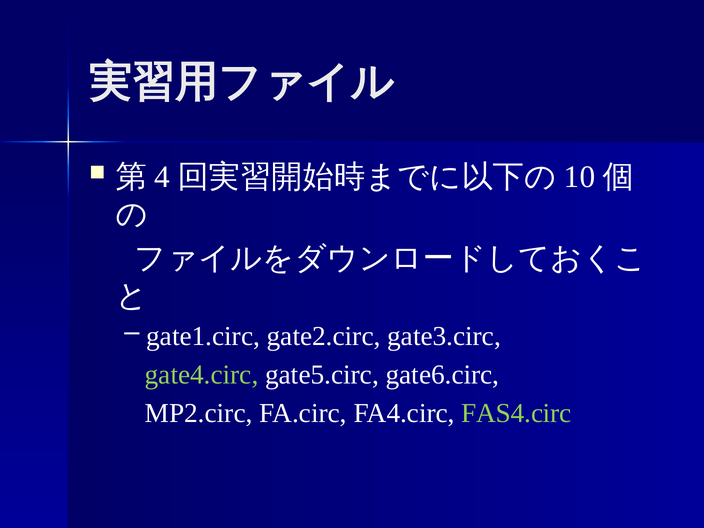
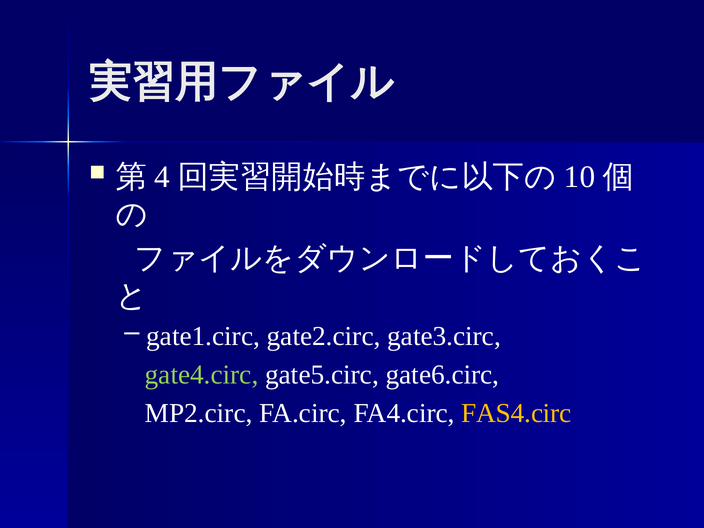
FAS4.circ colour: light green -> yellow
